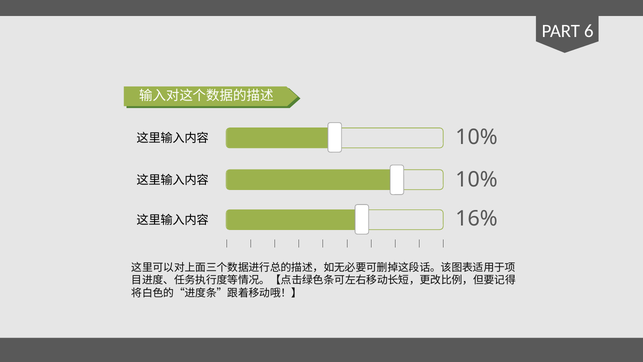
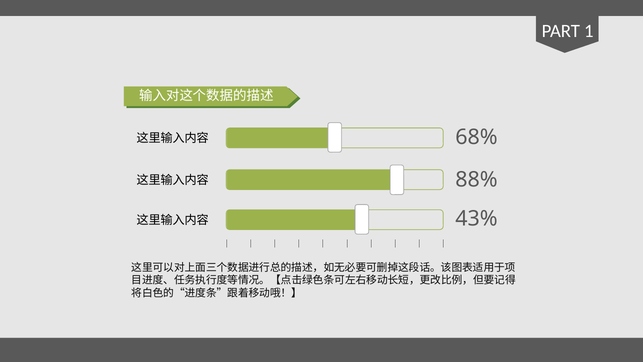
6: 6 -> 1
10% at (476, 137): 10% -> 68%
10% at (476, 180): 10% -> 88%
16%: 16% -> 43%
